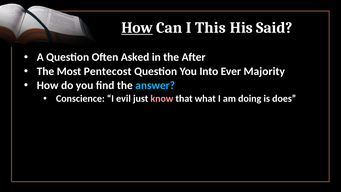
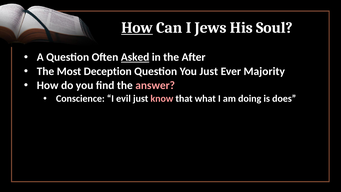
This: This -> Jews
Said: Said -> Soul
Asked underline: none -> present
Pentecost: Pentecost -> Deception
You Into: Into -> Just
answer colour: light blue -> pink
